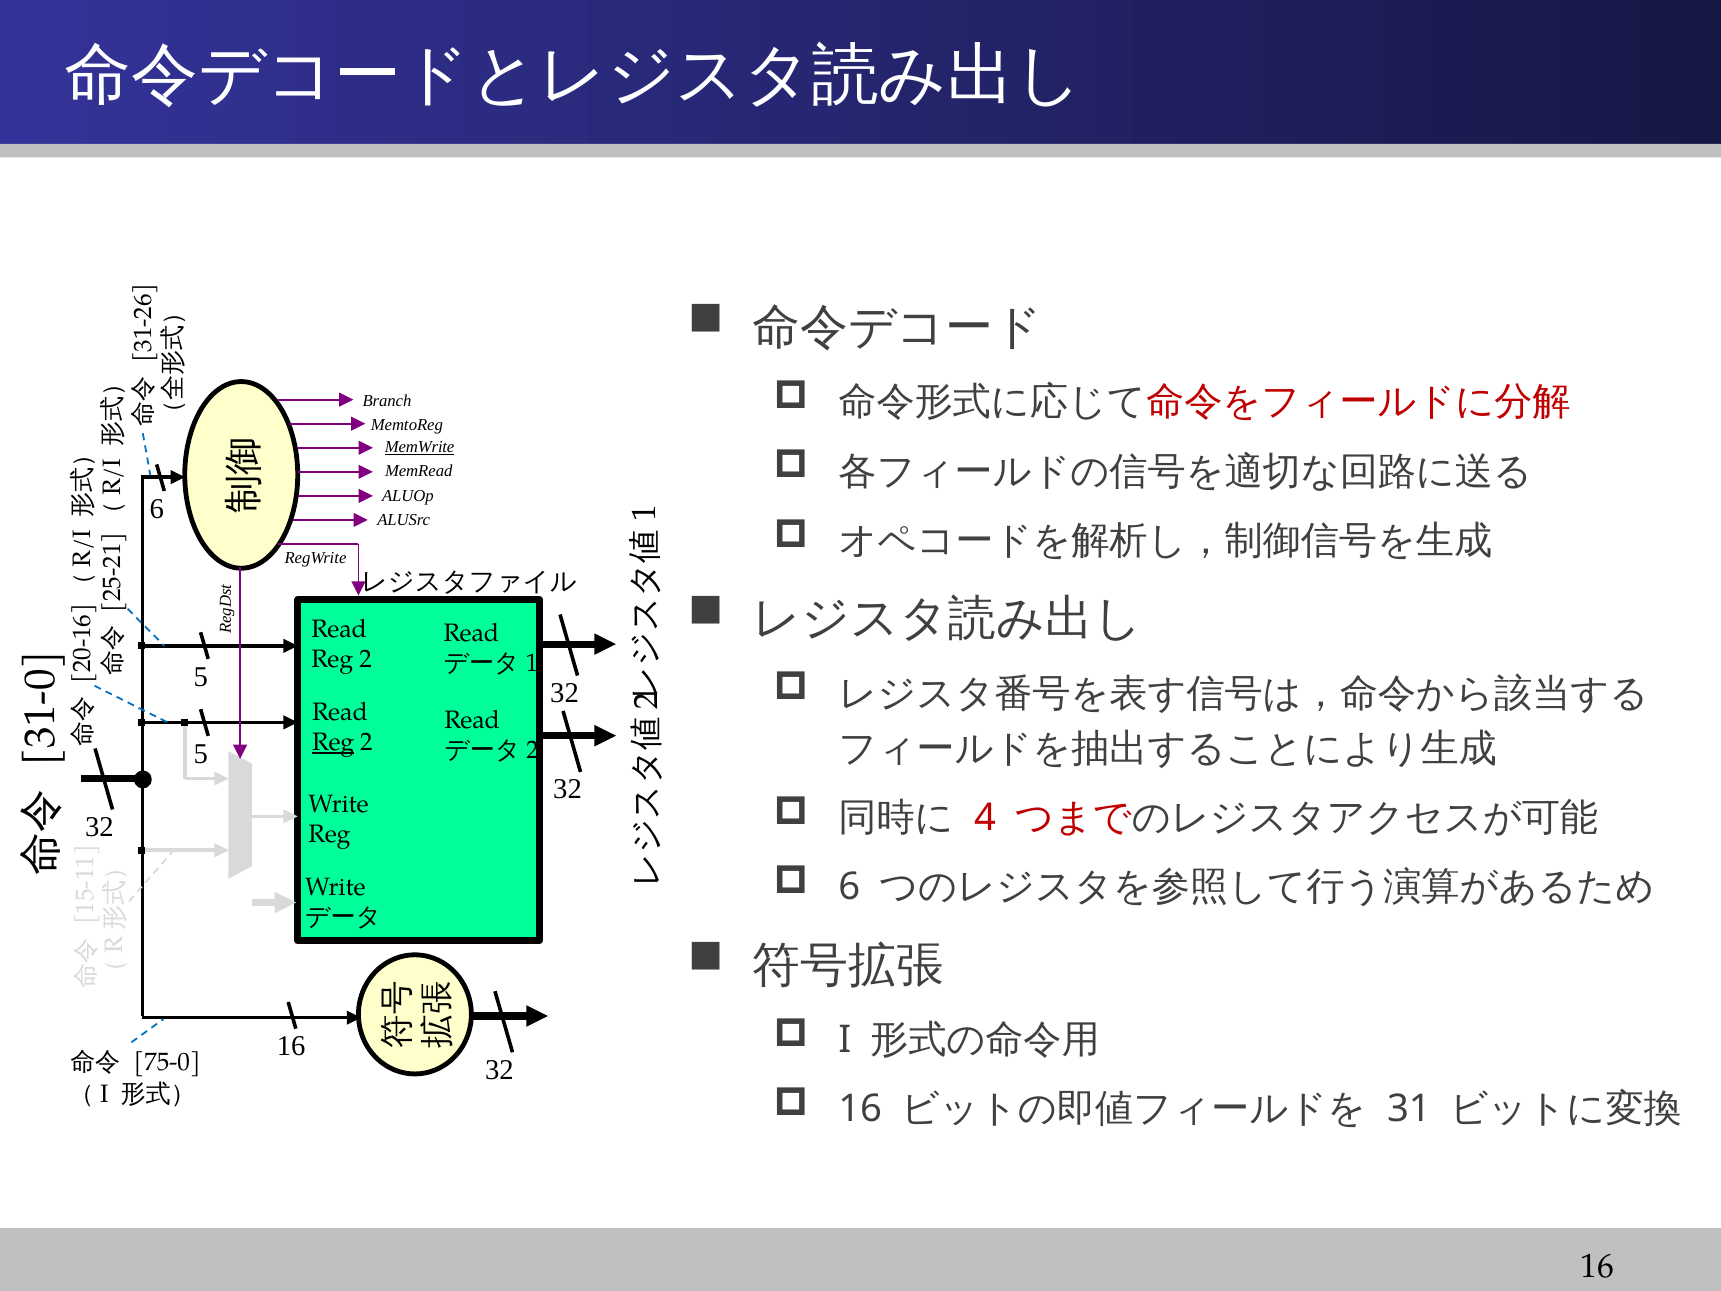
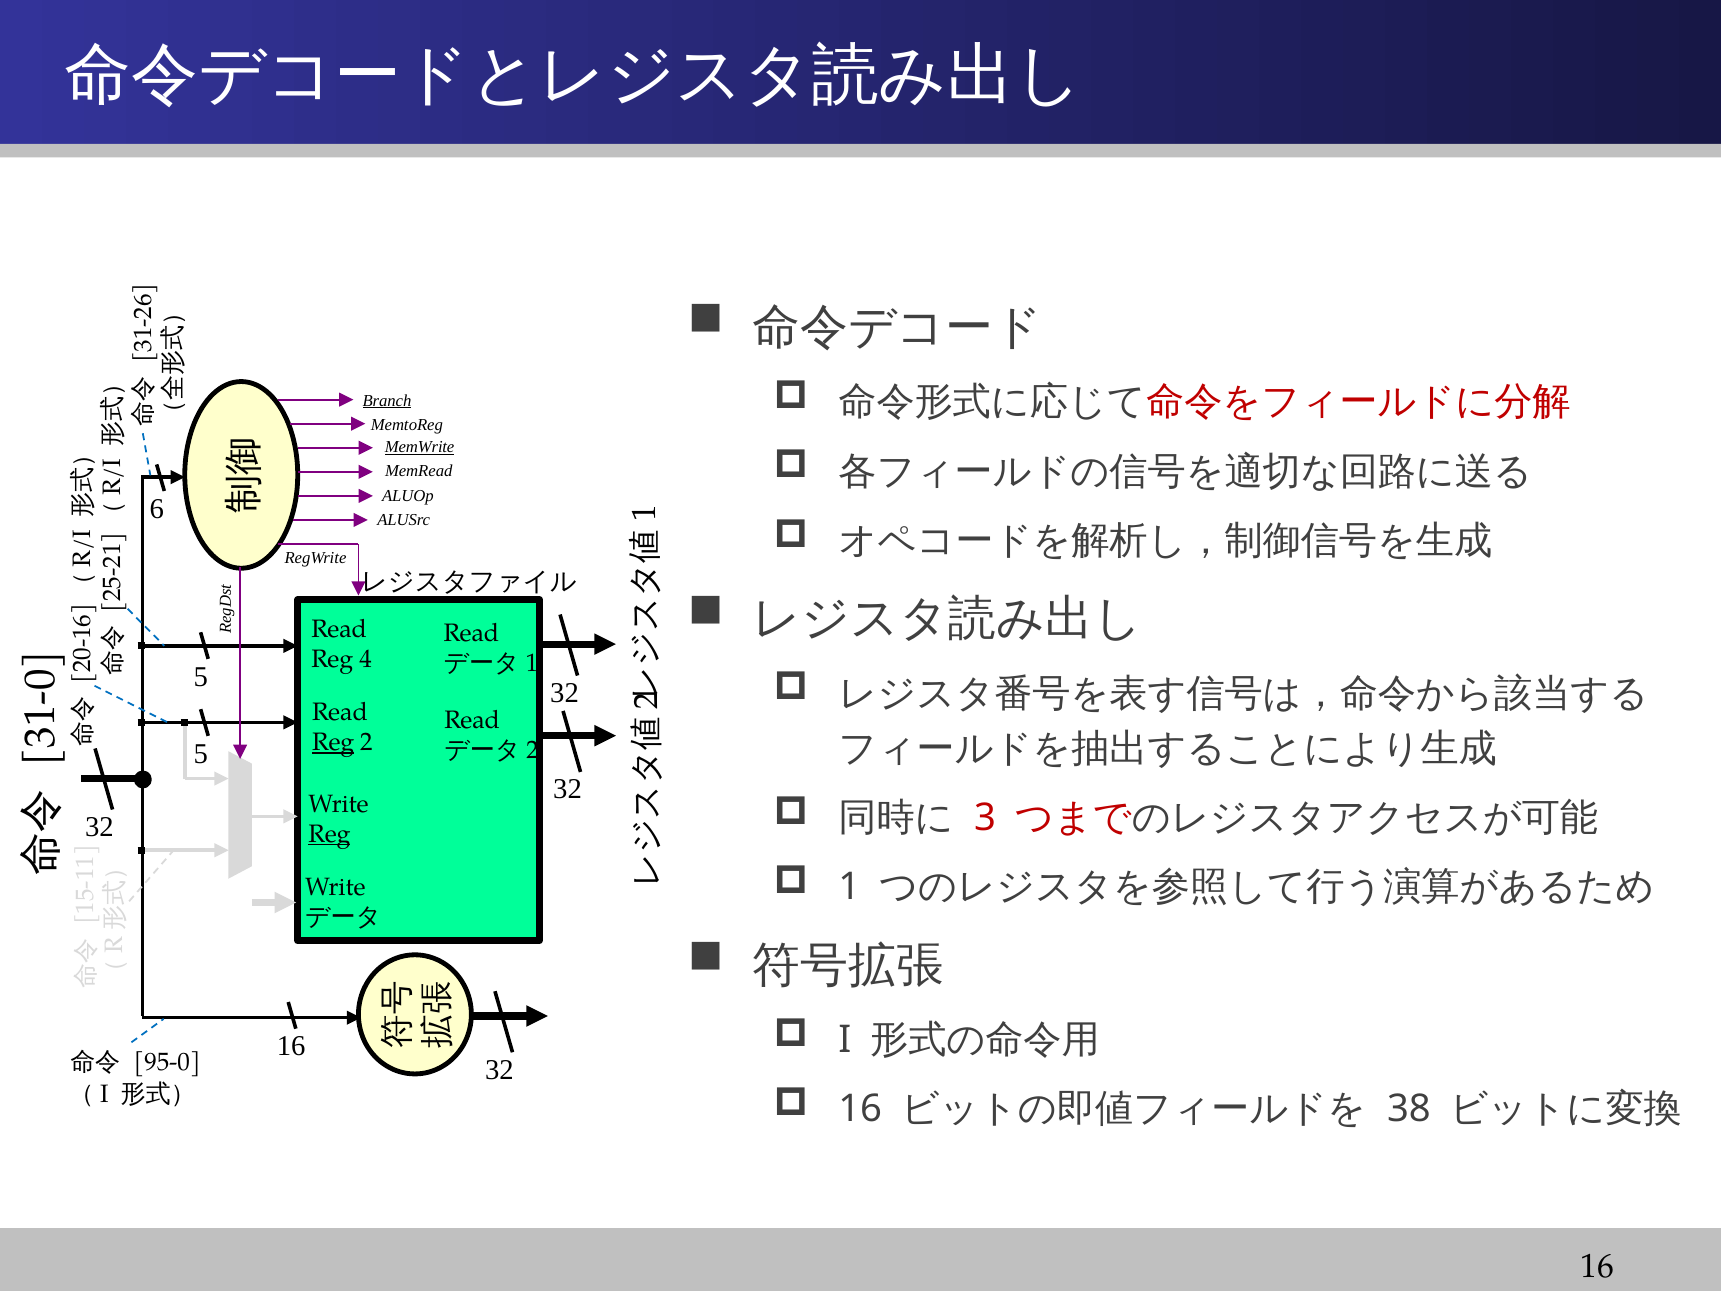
Branch underline: none -> present
2 at (366, 659): 2 -> 4
4 at (985, 818): 4 -> 3
Reg at (329, 834) underline: none -> present
6 at (849, 887): 6 -> 1
75-0: 75-0 -> 95-0
31: 31 -> 38
